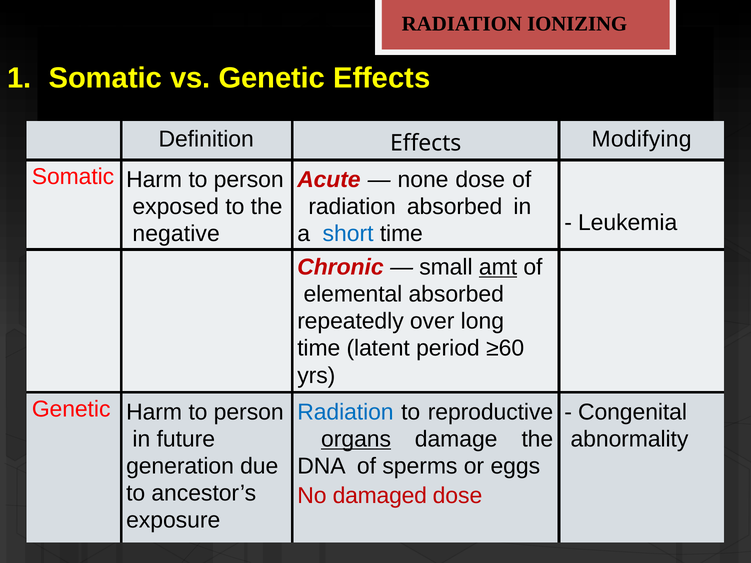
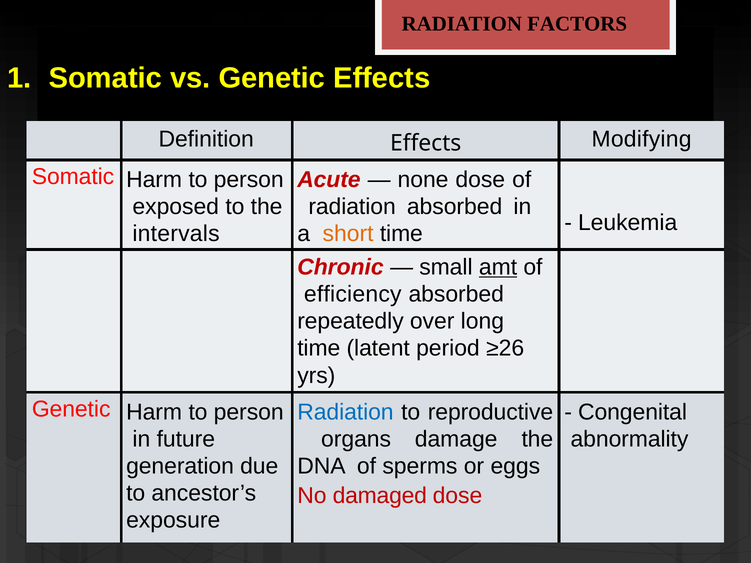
IONIZING: IONIZING -> FACTORS
negative: negative -> intervals
short colour: blue -> orange
elemental: elemental -> efficiency
≥60: ≥60 -> ≥26
organs underline: present -> none
